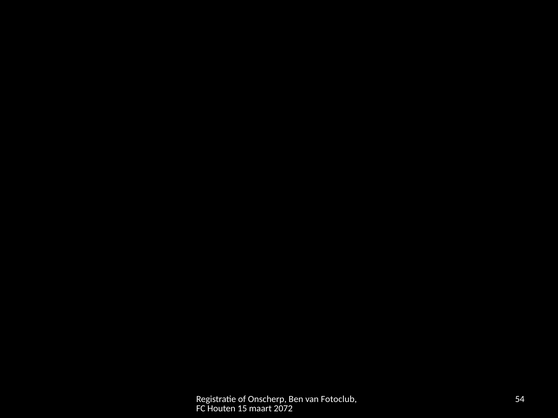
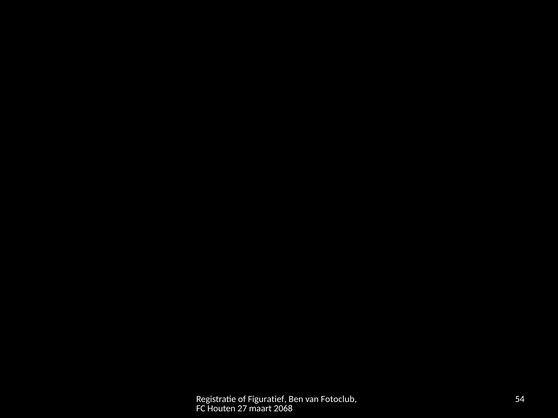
Onscherp: Onscherp -> Figuratief
15: 15 -> 27
2072: 2072 -> 2068
